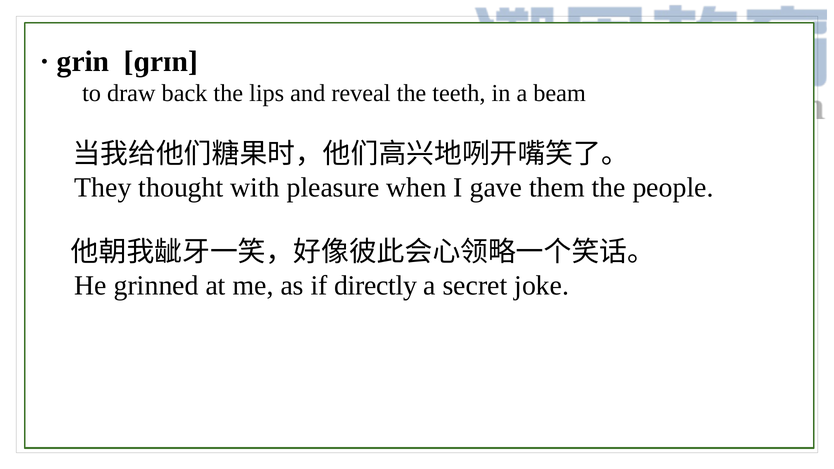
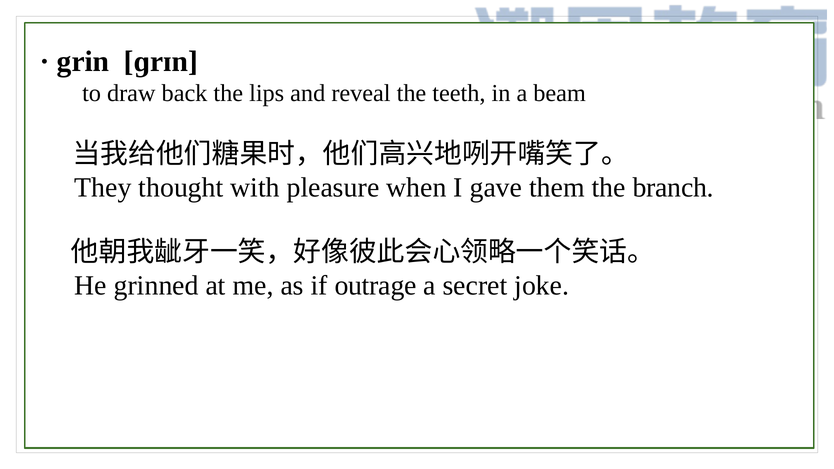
people: people -> branch
directly: directly -> outrage
